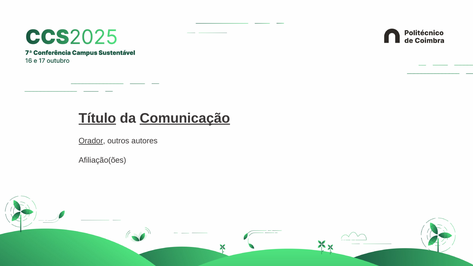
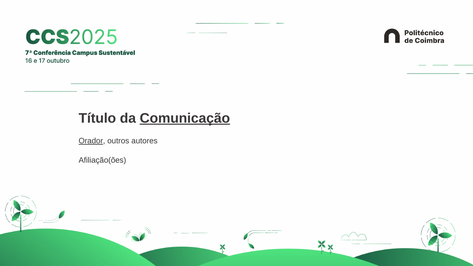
Título underline: present -> none
